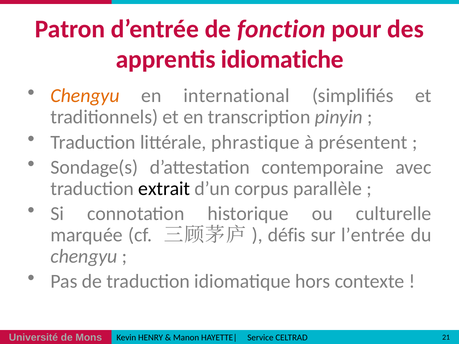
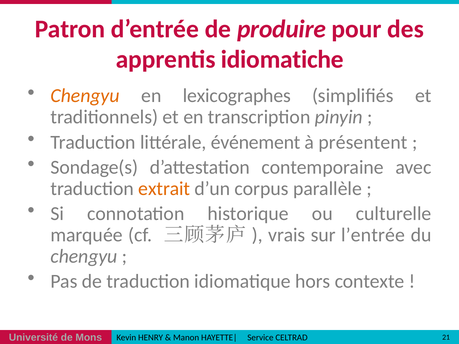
fonction: fonction -> produire
international: international -> lexicographes
phrastique: phrastique -> événement
extrait colour: black -> orange
défis: défis -> vrais
